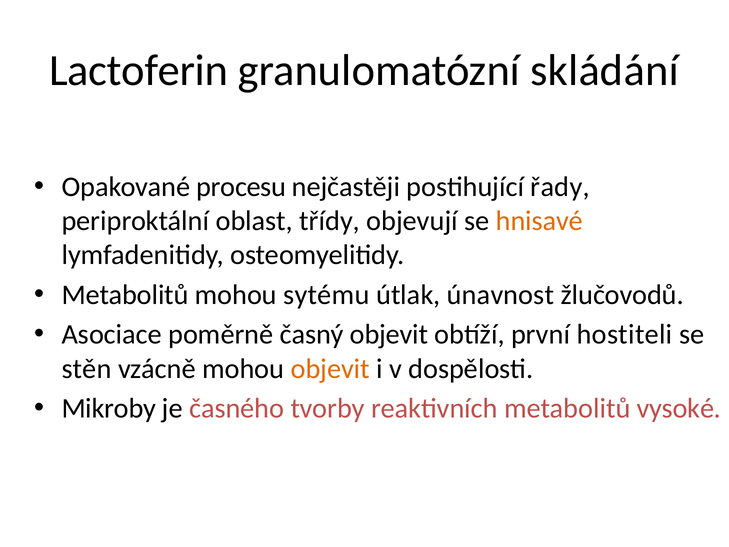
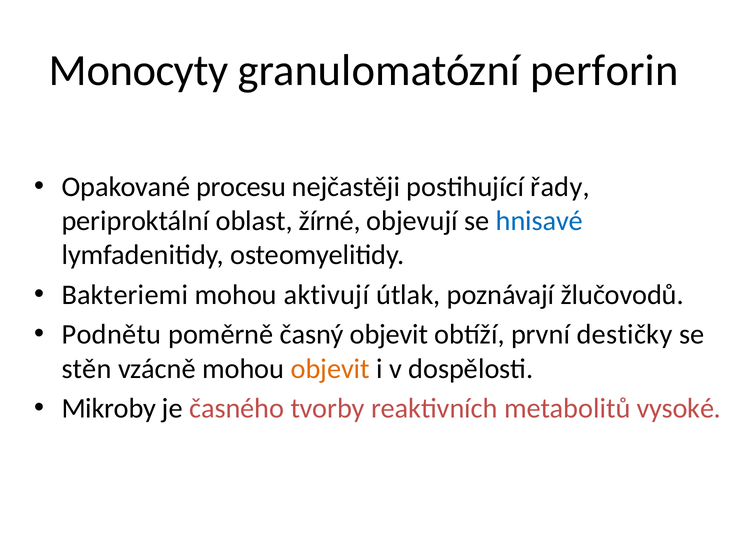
Lactoferin: Lactoferin -> Monocyty
skládání: skládání -> perforin
třídy: třídy -> žírné
hnisavé colour: orange -> blue
Metabolitů at (125, 295): Metabolitů -> Bakteriemi
sytému: sytému -> aktivují
únavnost: únavnost -> poznávají
Asociace: Asociace -> Podnětu
hostiteli: hostiteli -> destičky
